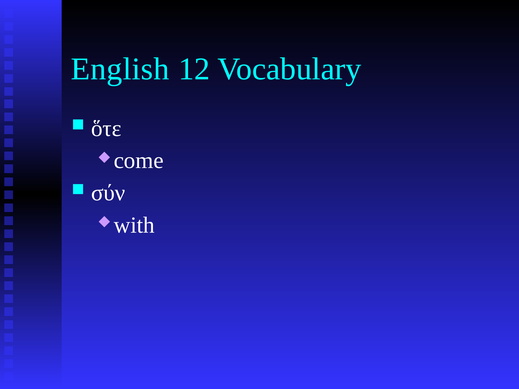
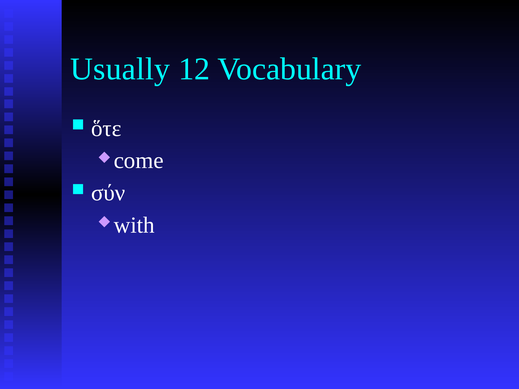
English: English -> Usually
